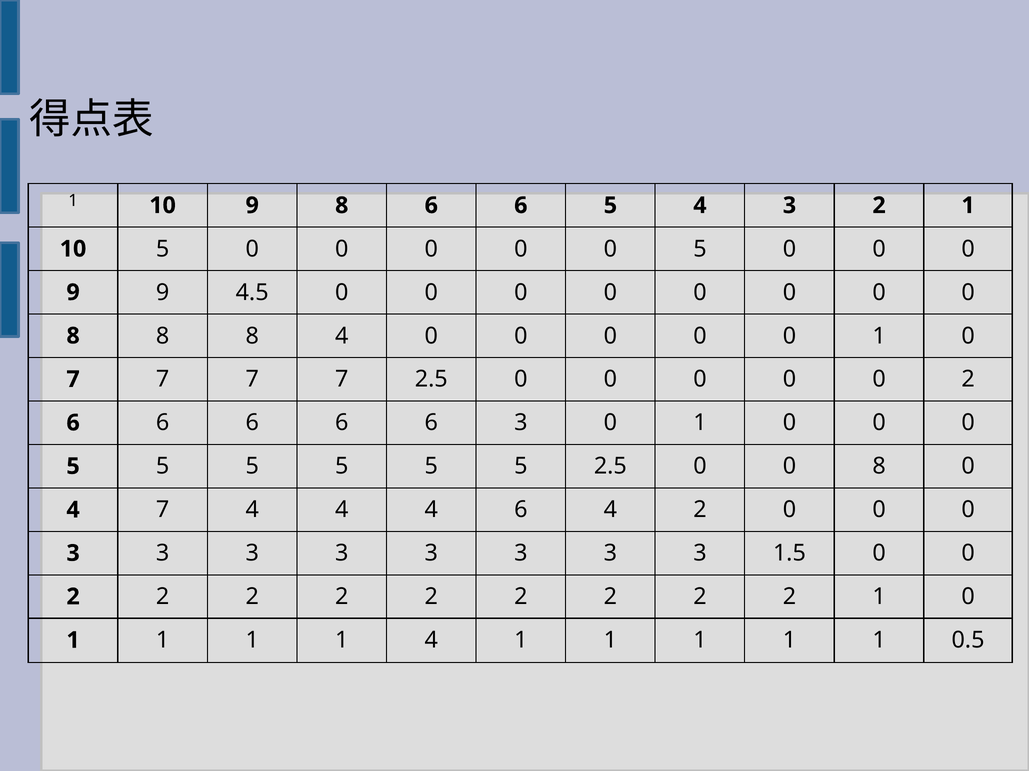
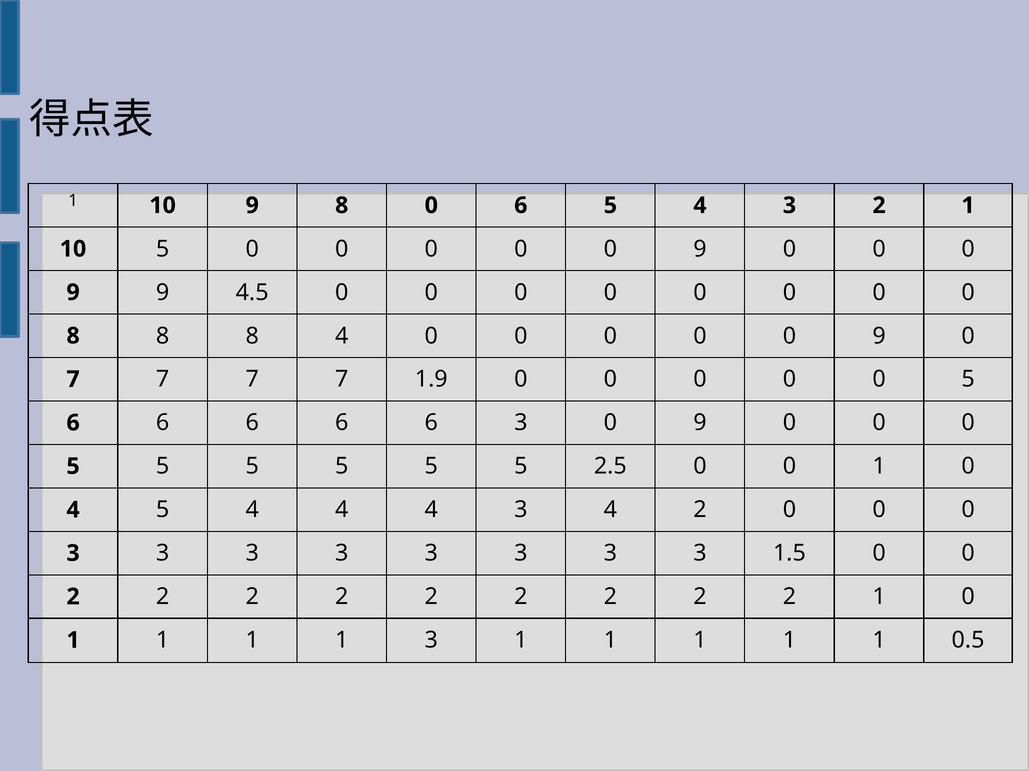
8 6: 6 -> 0
5 at (700, 249): 5 -> 9
1 at (879, 336): 1 -> 9
7 2.5: 2.5 -> 1.9
2 at (968, 380): 2 -> 5
3 0 1: 1 -> 9
2.5 0 0 8: 8 -> 1
4 7: 7 -> 5
4 4 6: 6 -> 3
1 4: 4 -> 3
